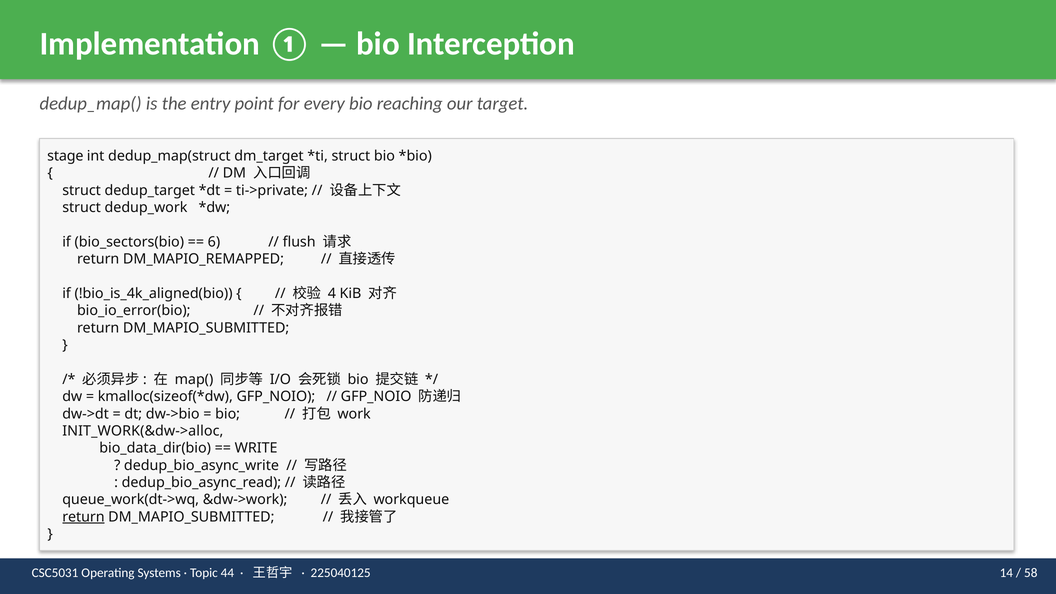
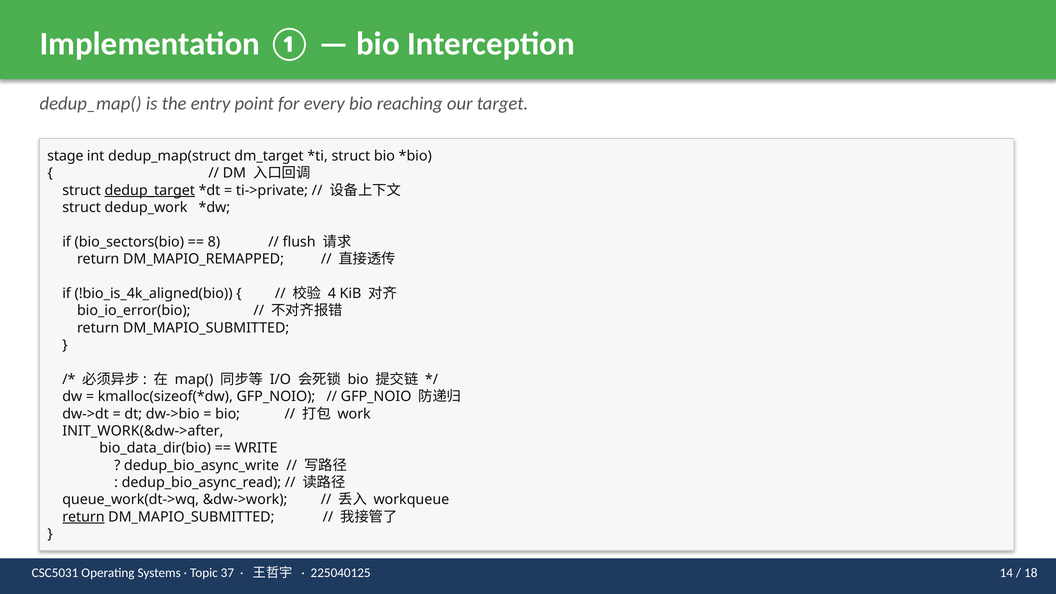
dedup_target underline: none -> present
6: 6 -> 8
INIT_WORK(&dw->alloc: INIT_WORK(&dw->alloc -> INIT_WORK(&dw->after
44: 44 -> 37
58: 58 -> 18
